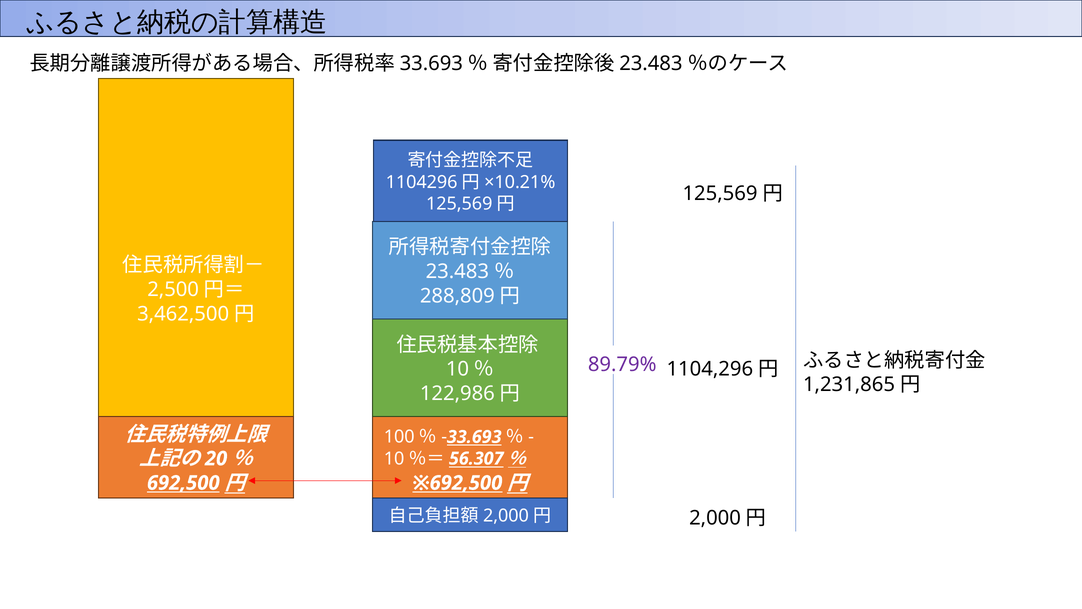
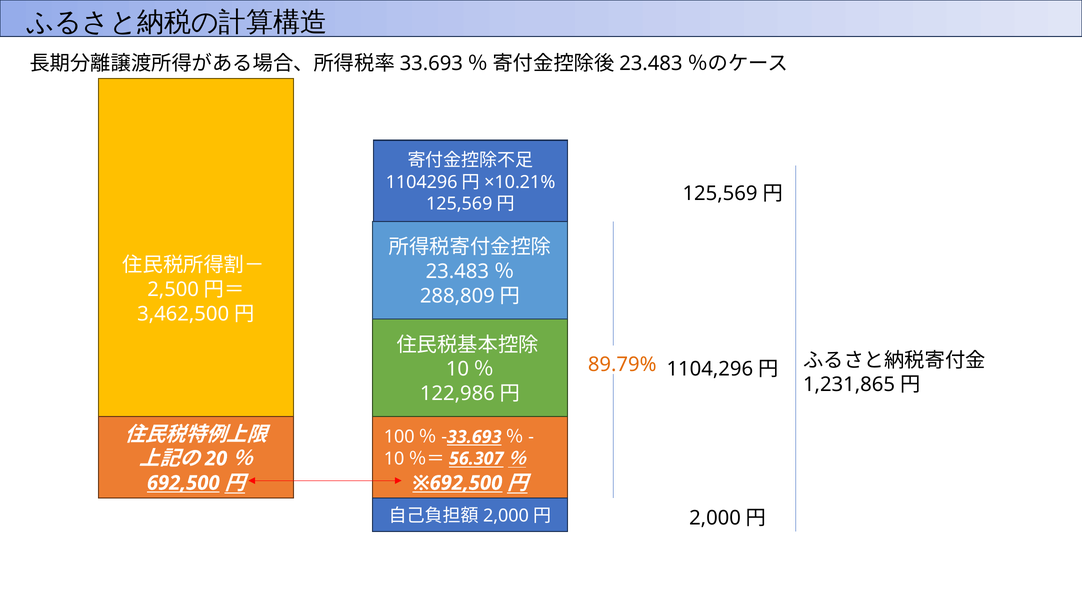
89.79% colour: purple -> orange
